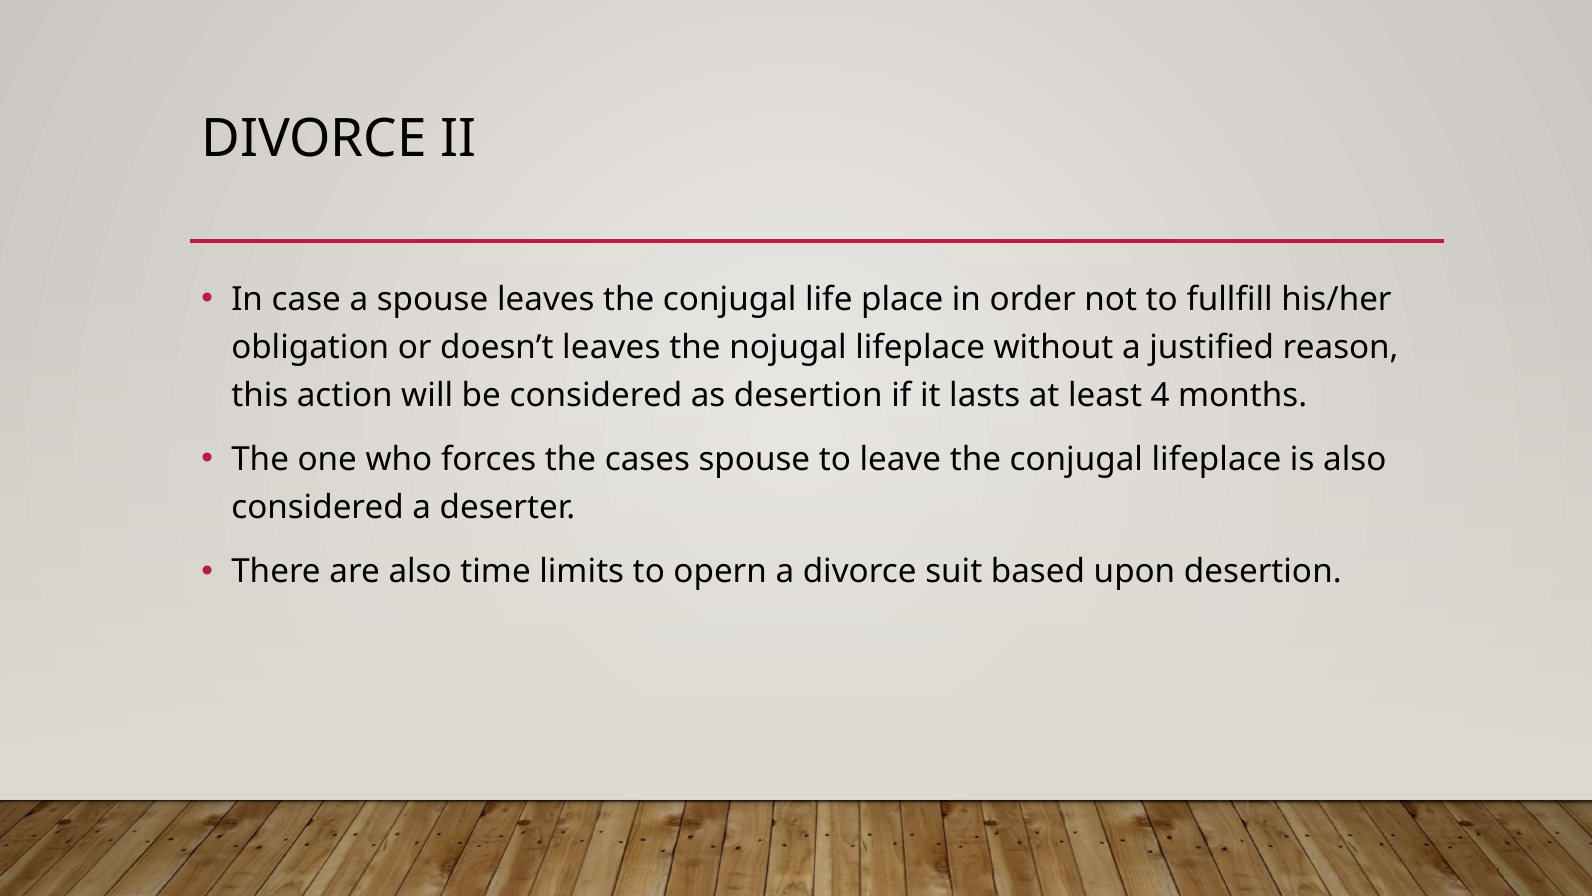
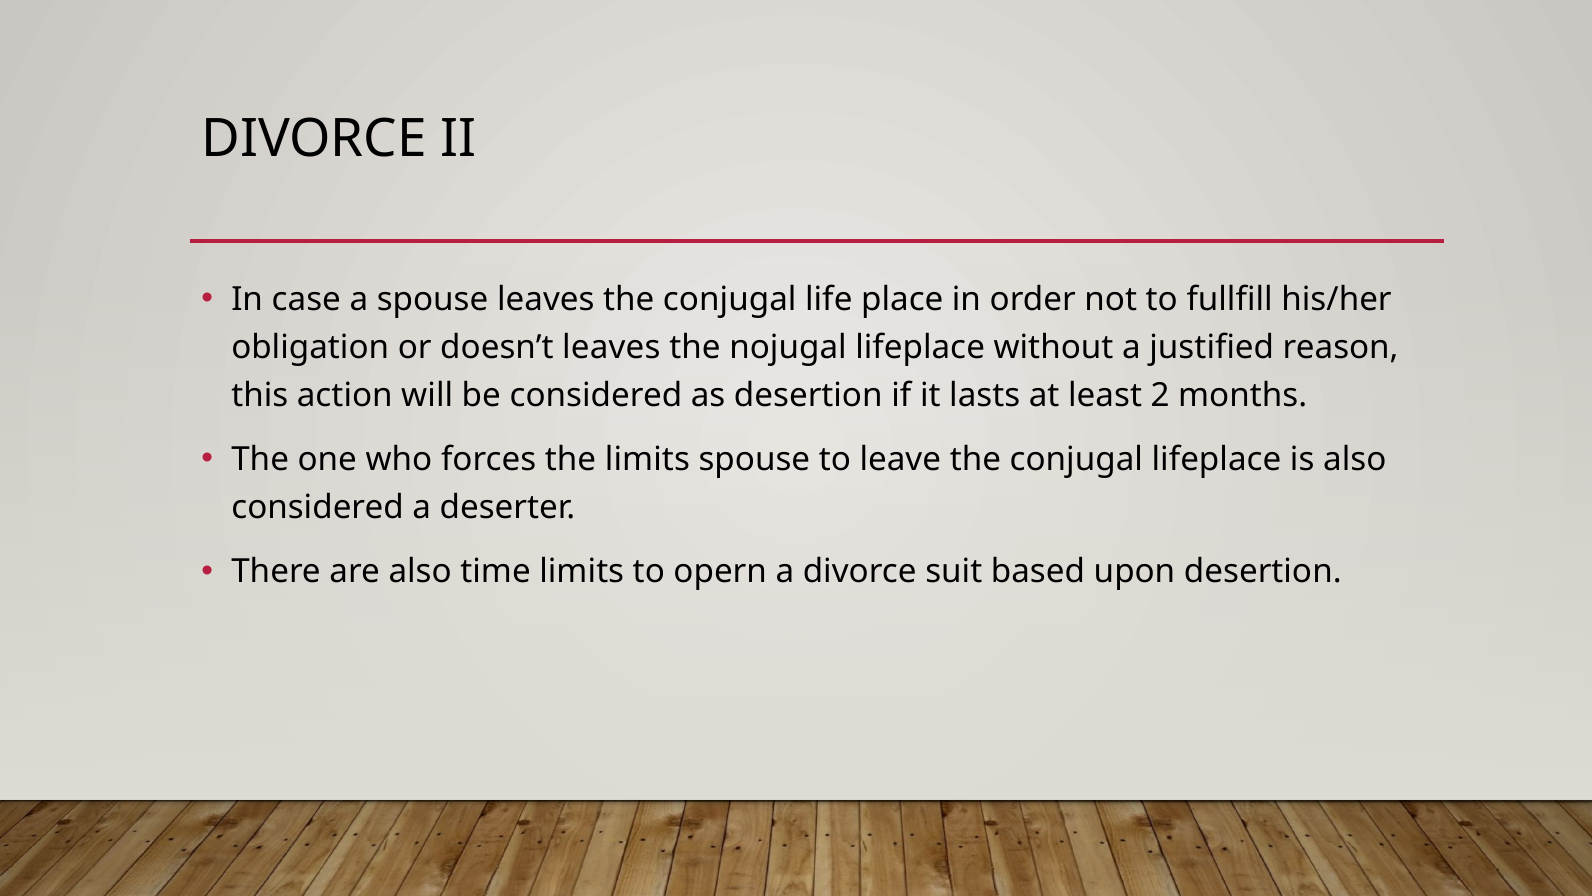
4: 4 -> 2
the cases: cases -> limits
